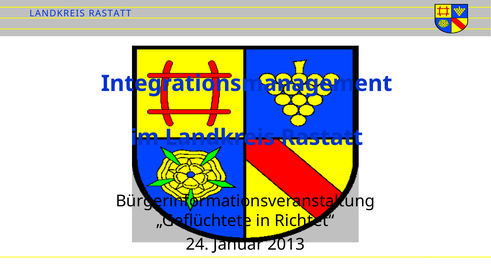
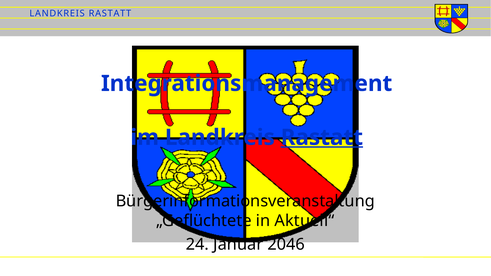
Rastatt underline: none -> present
Richtet“: Richtet“ -> Aktuell“
2013: 2013 -> 2046
